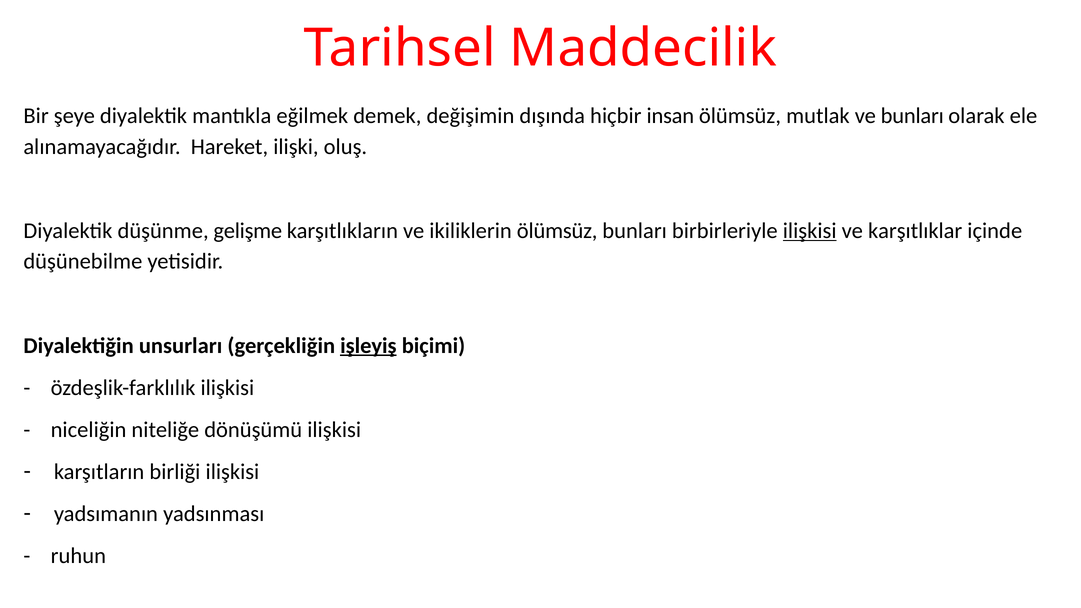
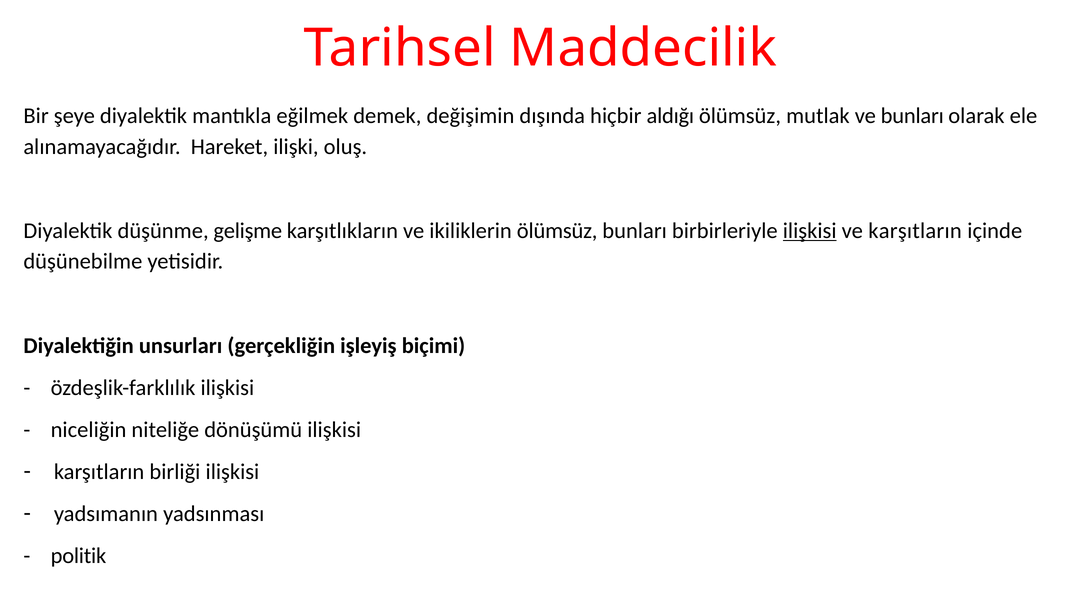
insan: insan -> aldığı
ve karşıtlıklar: karşıtlıklar -> karşıtların
işleyiş underline: present -> none
ruhun: ruhun -> politik
